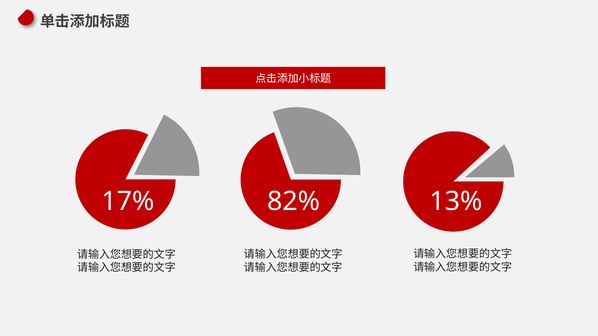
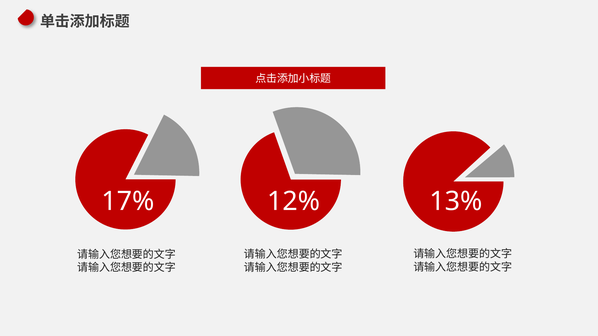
82%: 82% -> 12%
